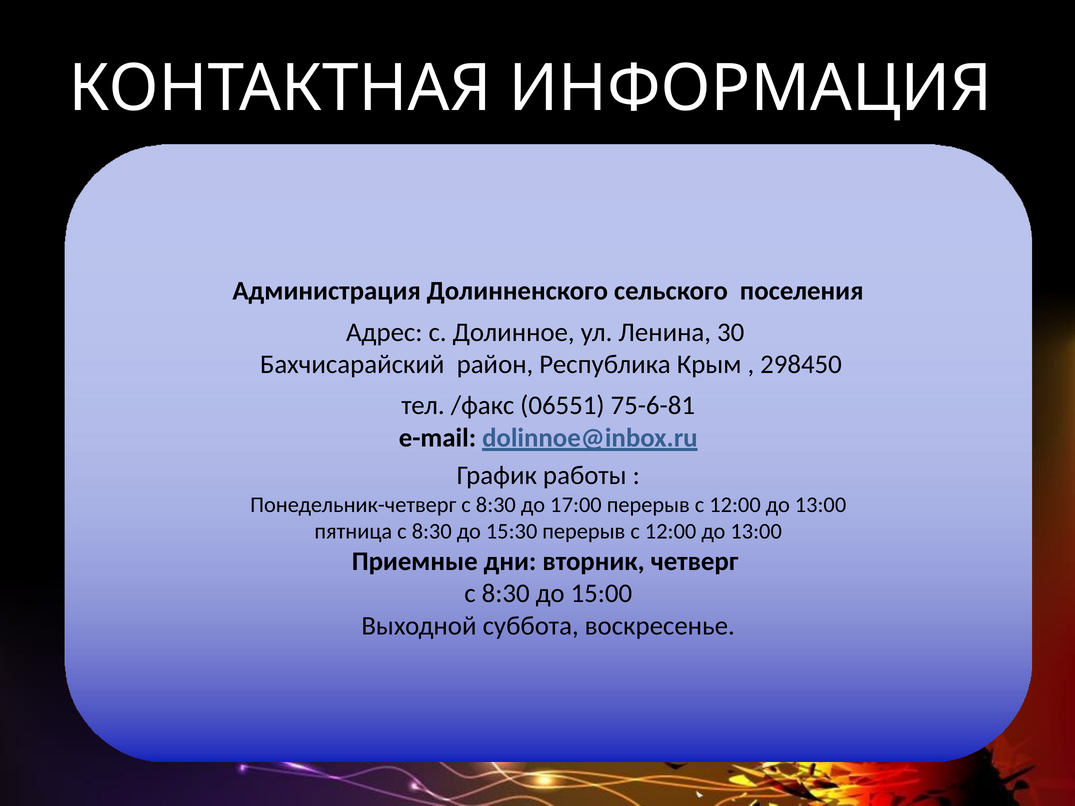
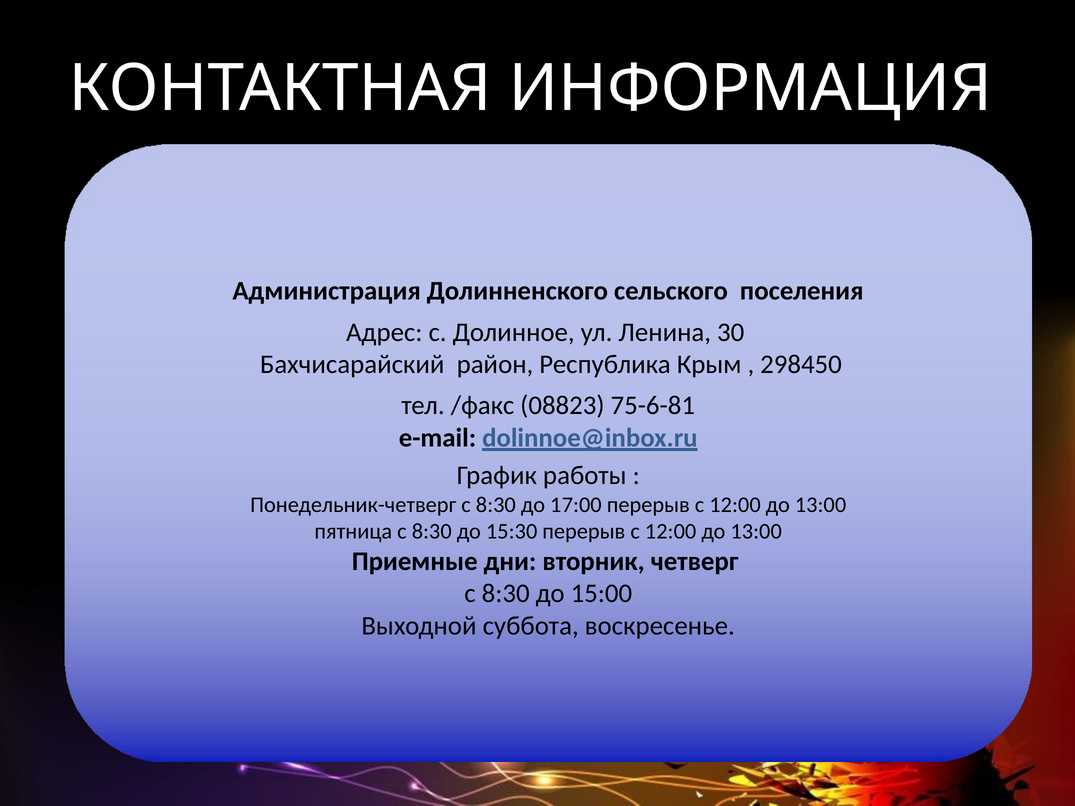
06551: 06551 -> 08823
